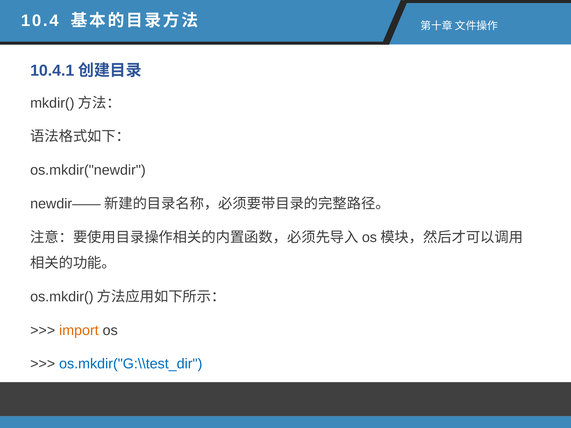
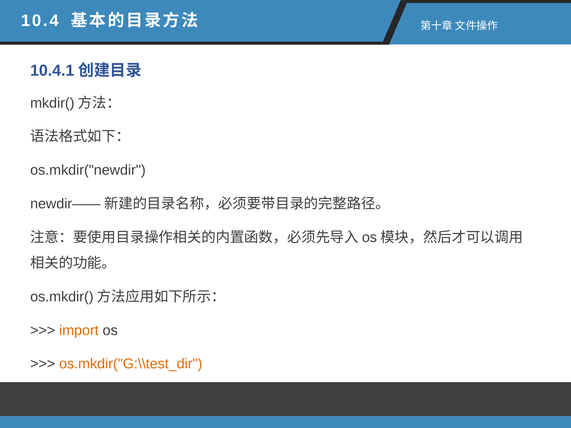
os.mkdir("G:\\test_dir colour: blue -> orange
